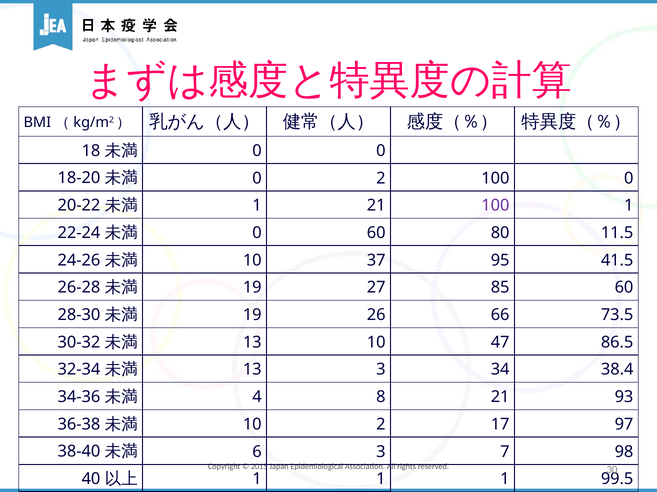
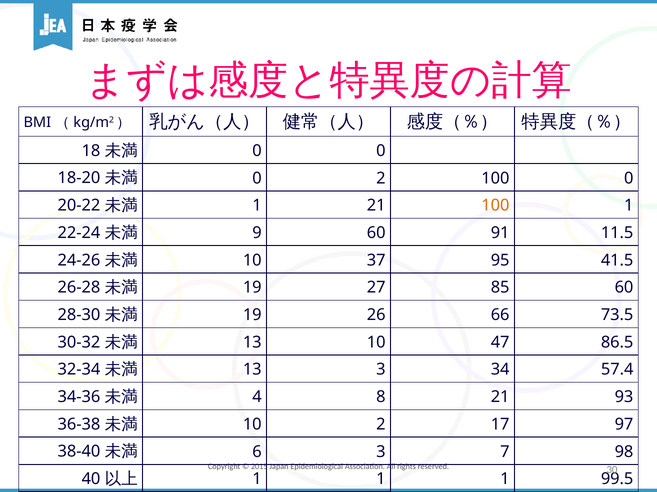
100 at (495, 206) colour: purple -> orange
0 at (257, 233): 0 -> 9
80: 80 -> 91
38.4: 38.4 -> 57.4
